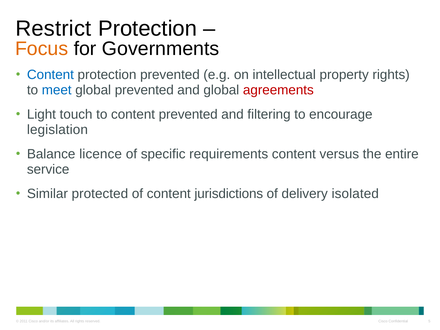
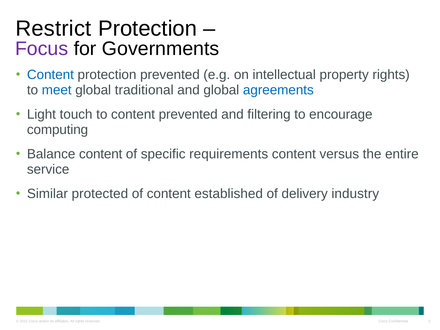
Focus colour: orange -> purple
global prevented: prevented -> traditional
agreements colour: red -> blue
legislation: legislation -> computing
Balance licence: licence -> content
jurisdictions: jurisdictions -> established
isolated: isolated -> industry
